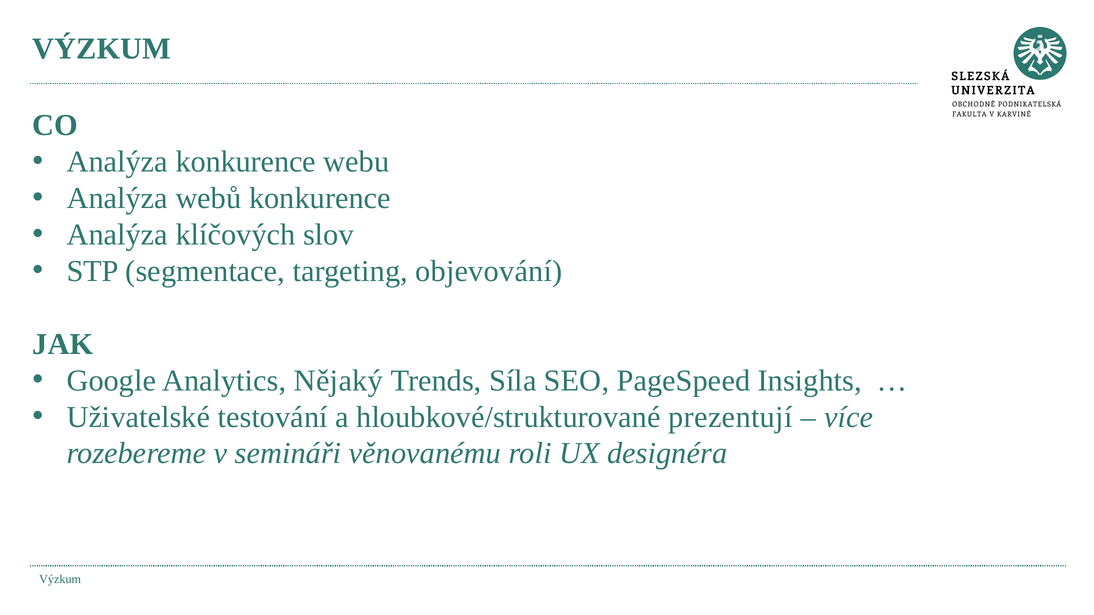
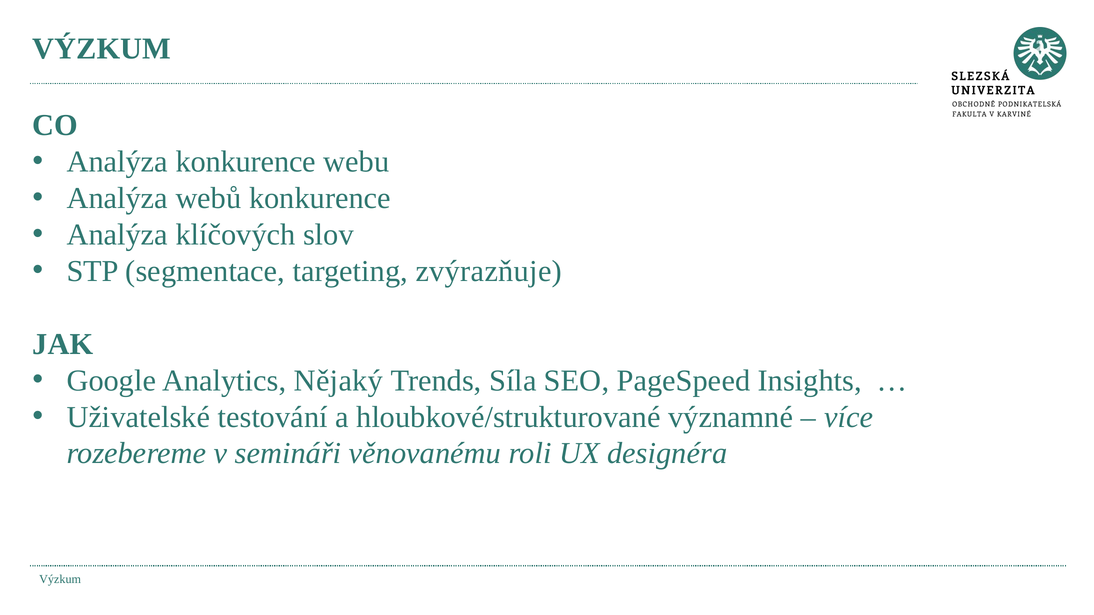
objevování: objevování -> zvýrazňuje
prezentují: prezentují -> významné
